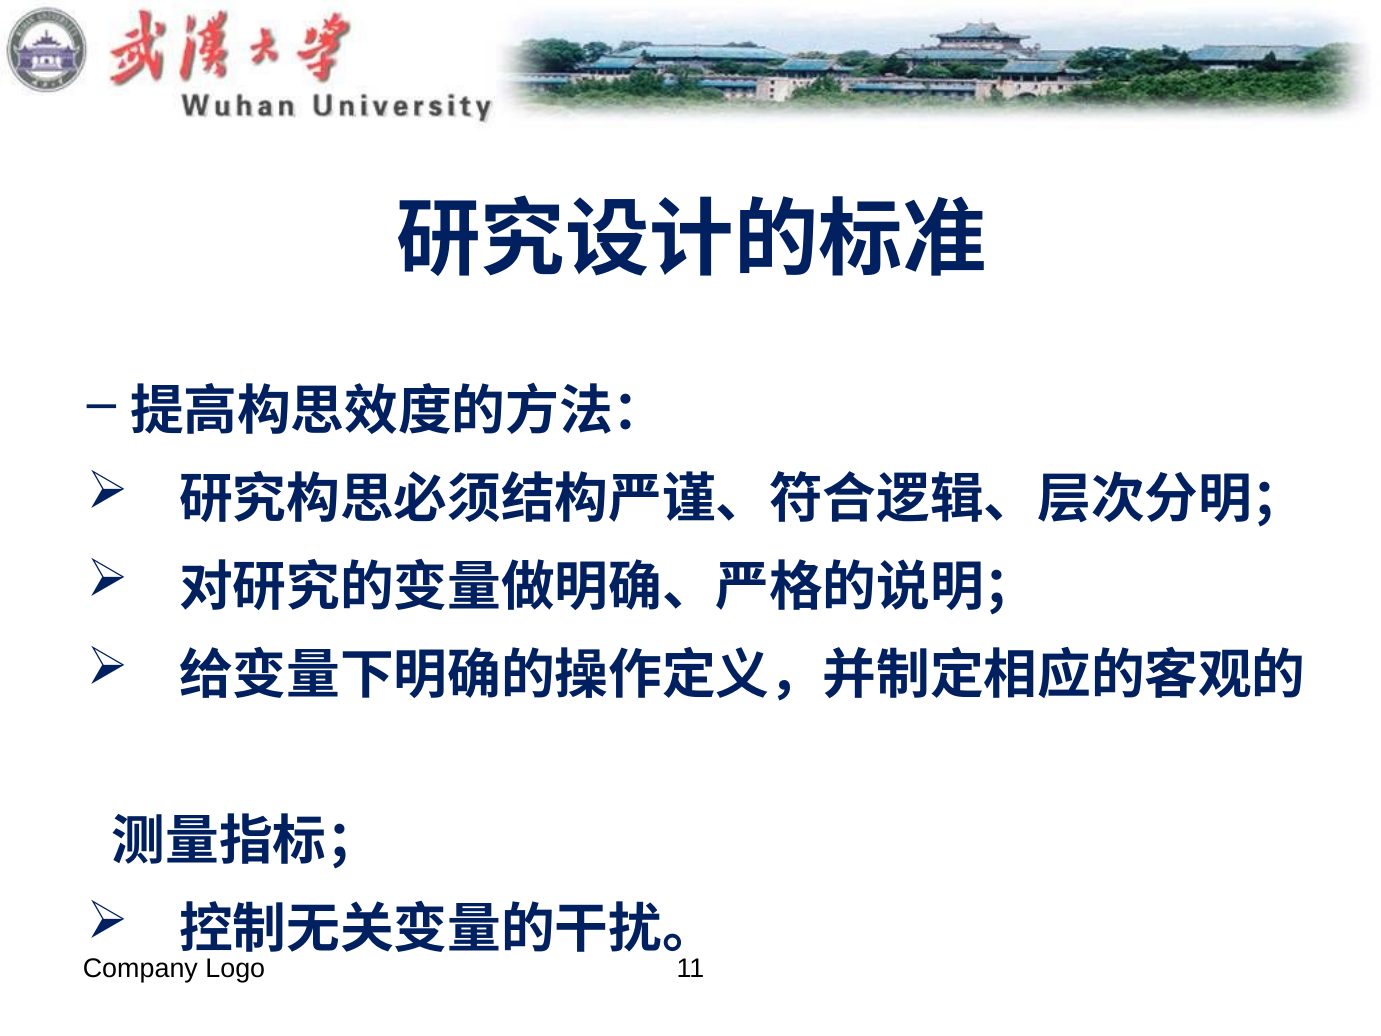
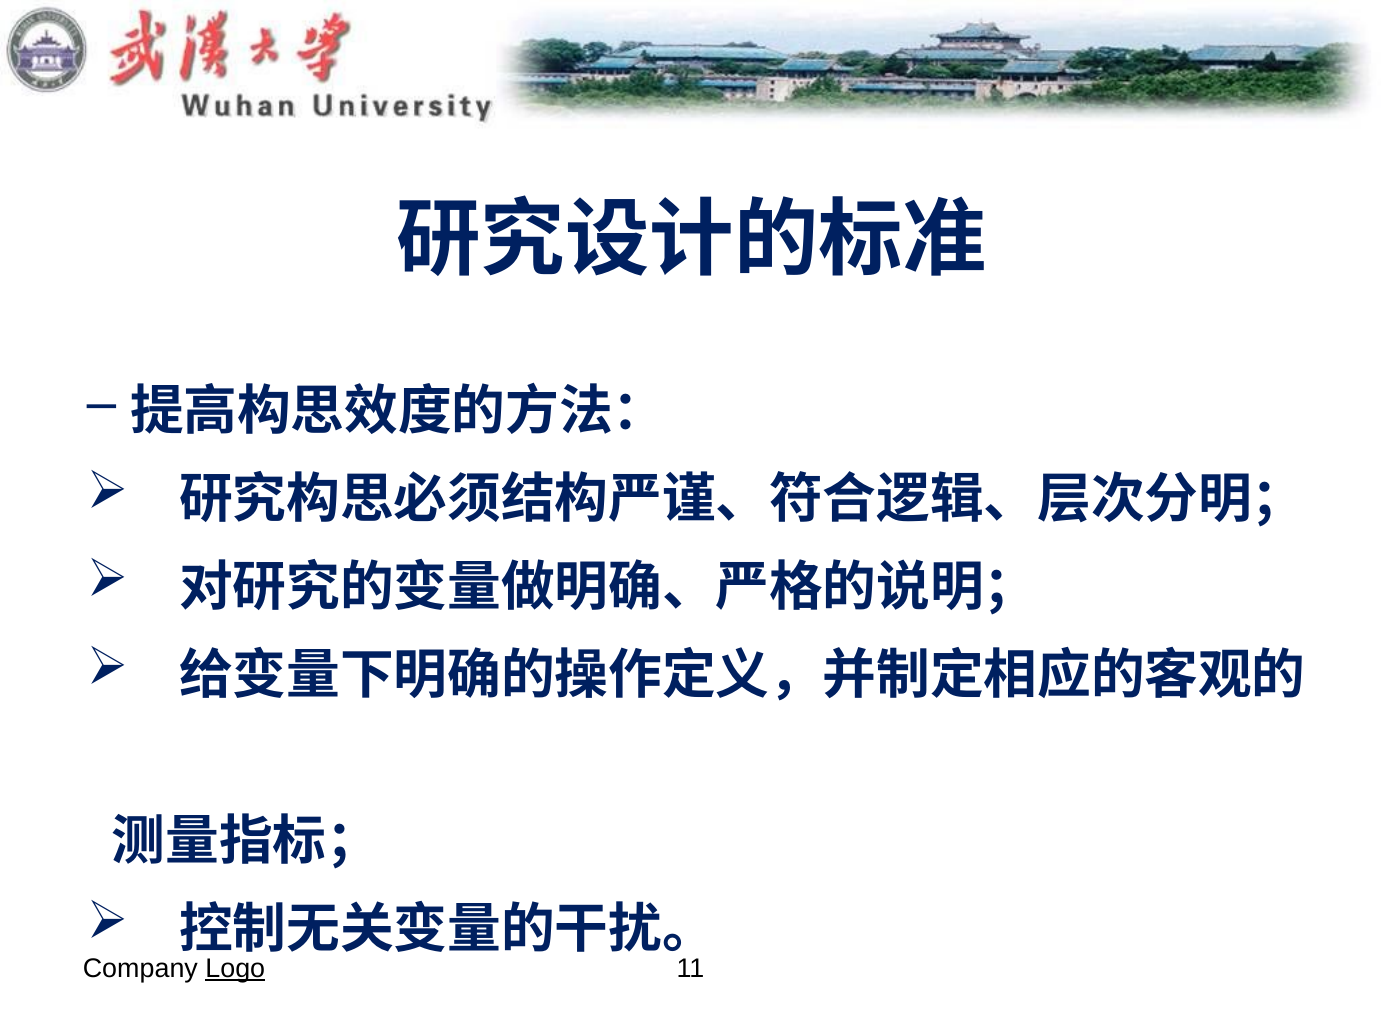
Logo underline: none -> present
